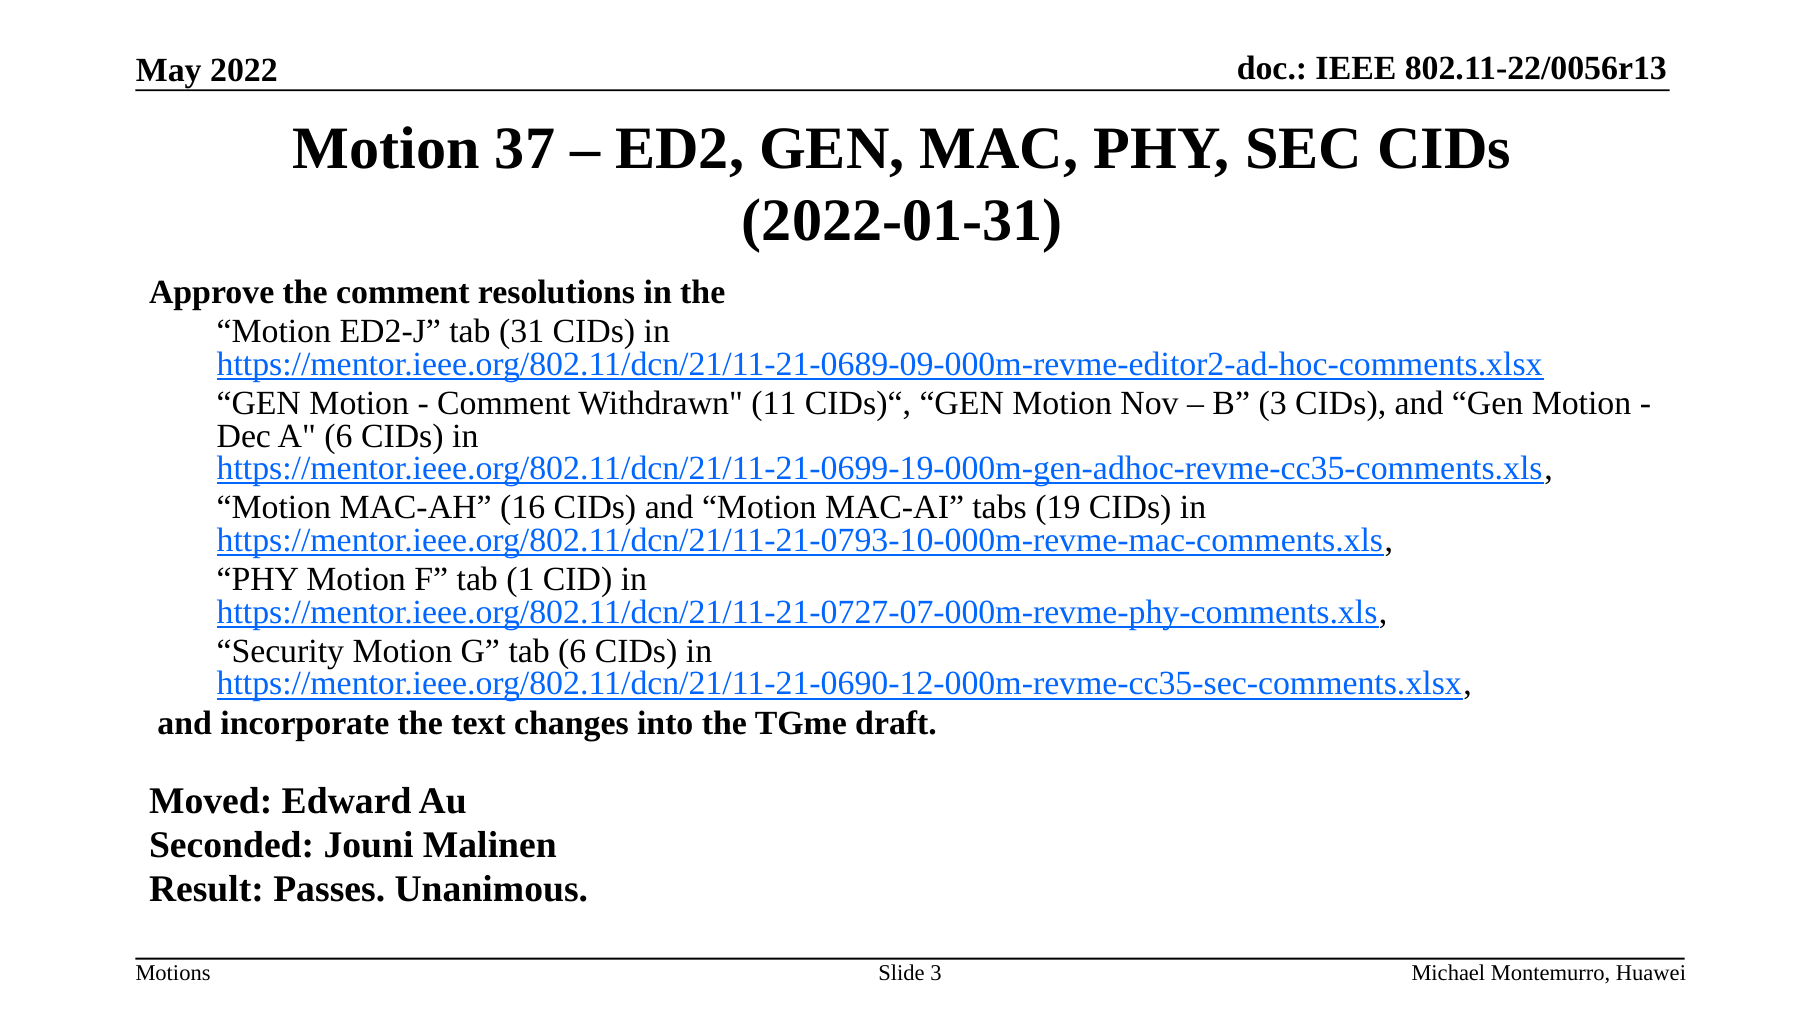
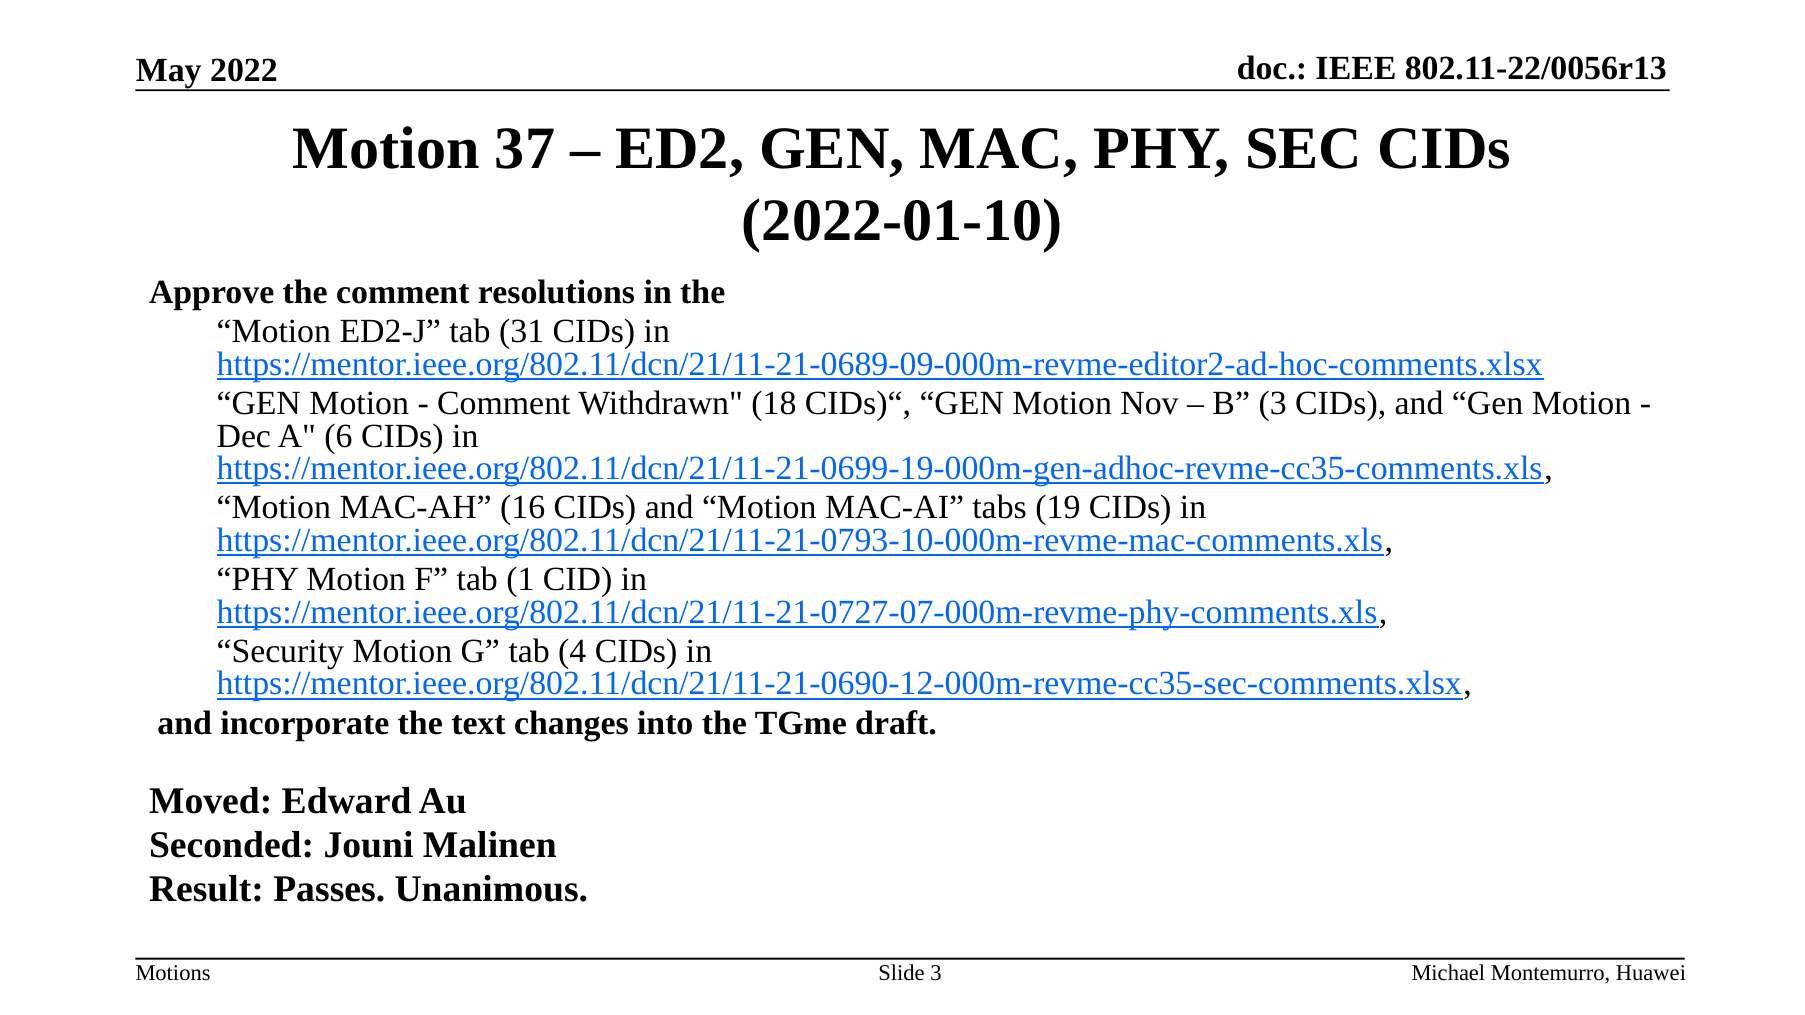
2022-01-31: 2022-01-31 -> 2022-01-10
11: 11 -> 18
tab 6: 6 -> 4
